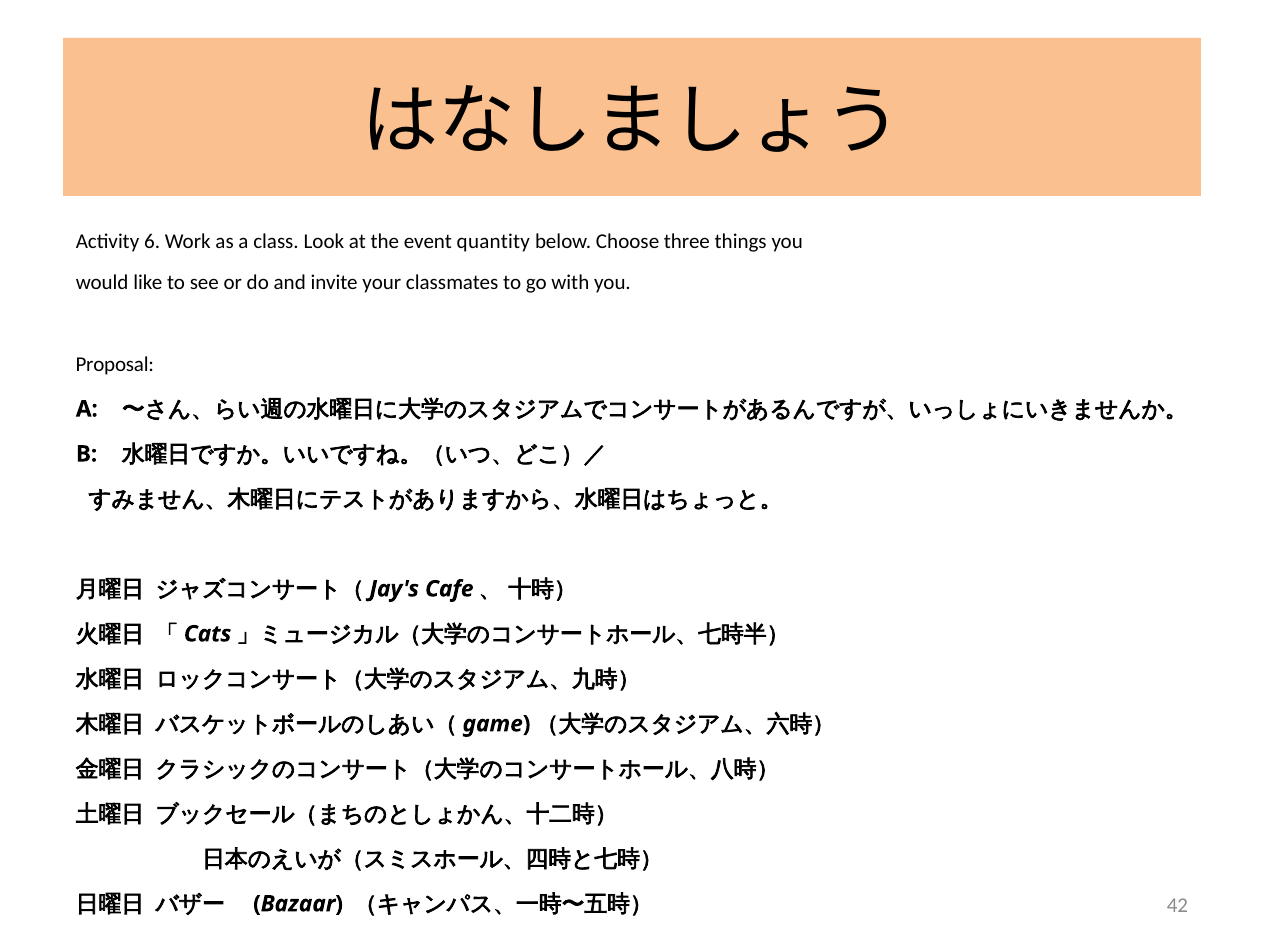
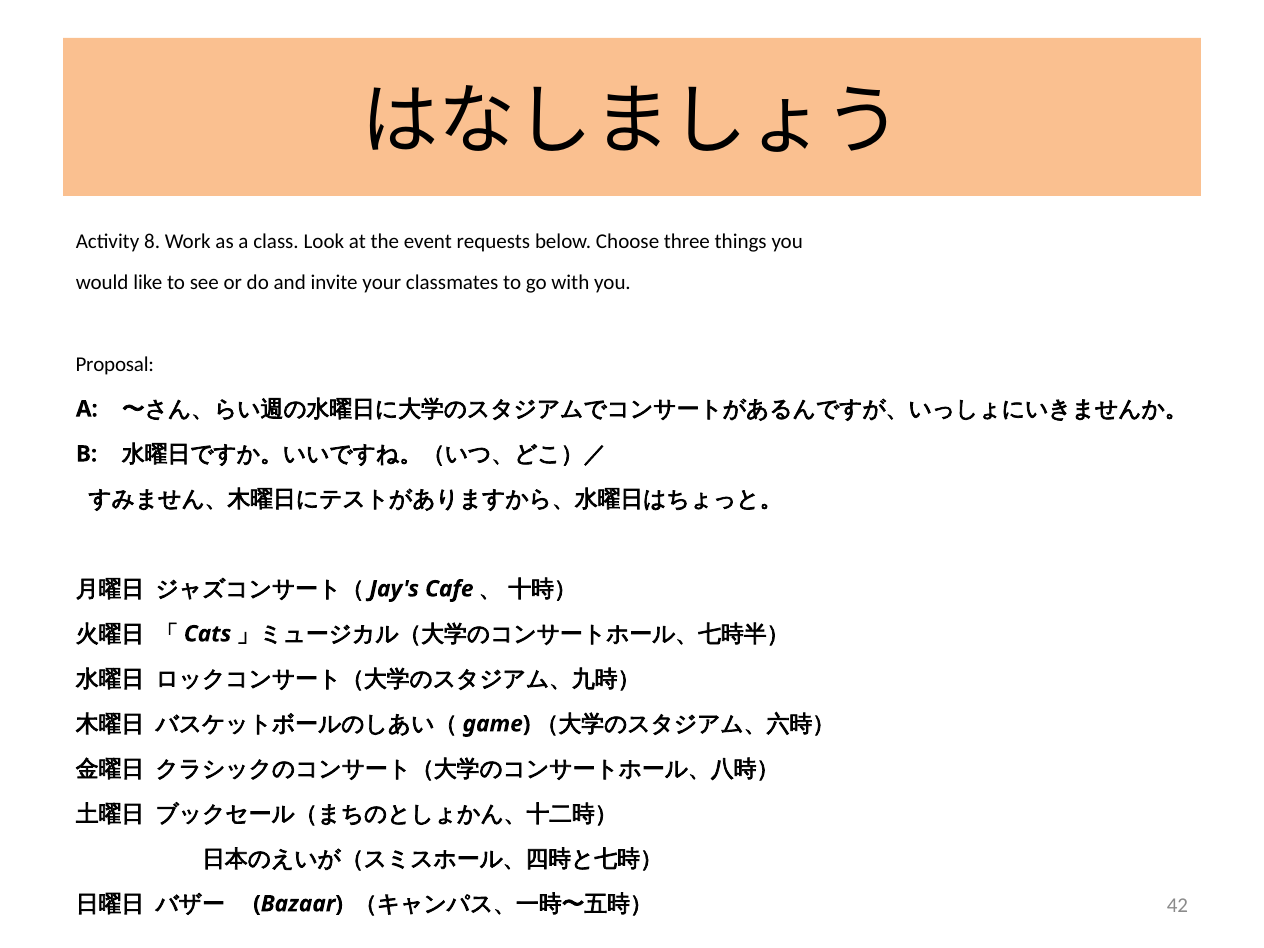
6: 6 -> 8
quantity: quantity -> requests
